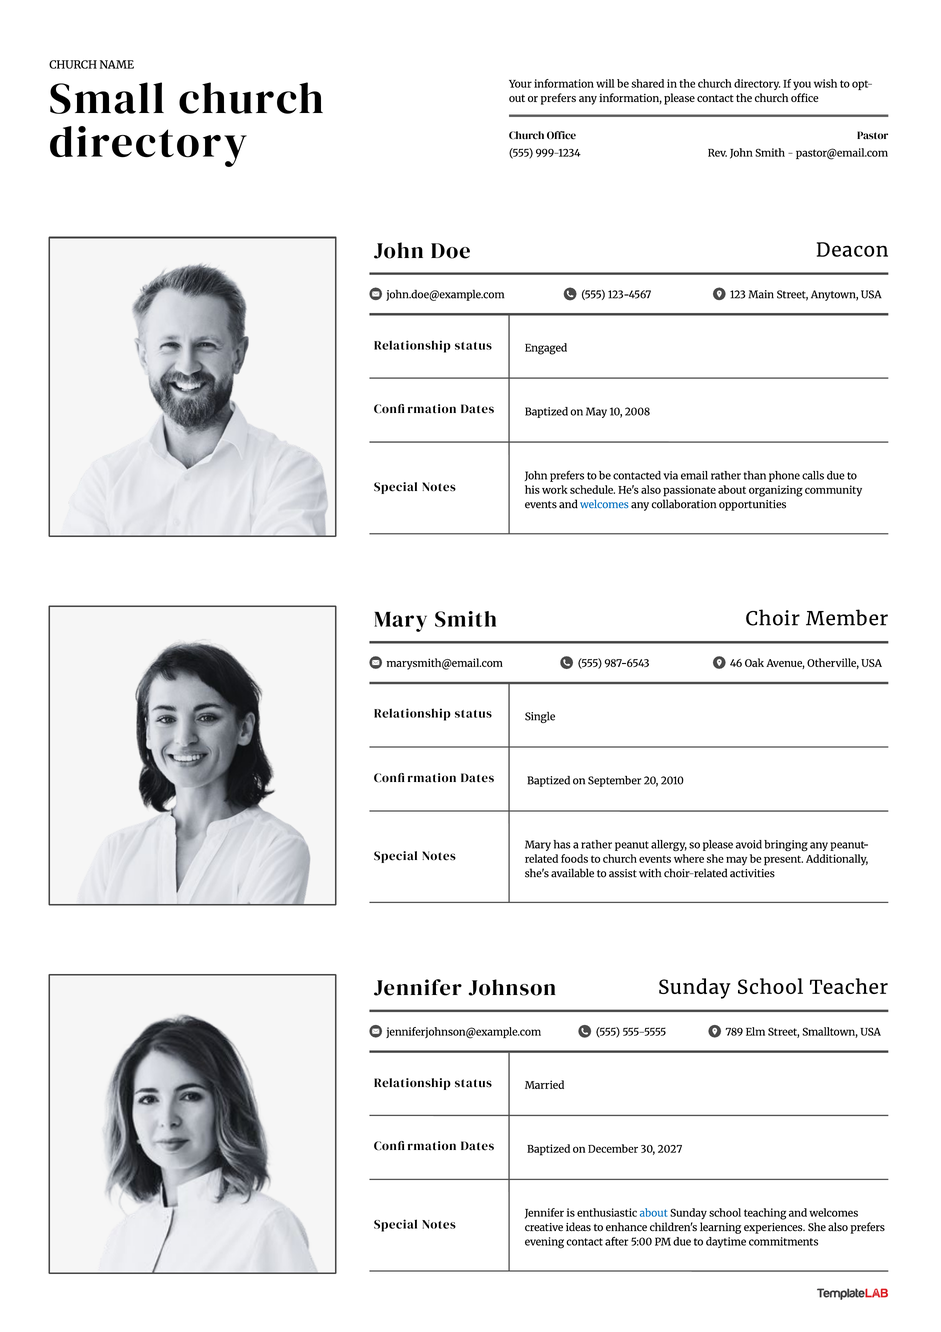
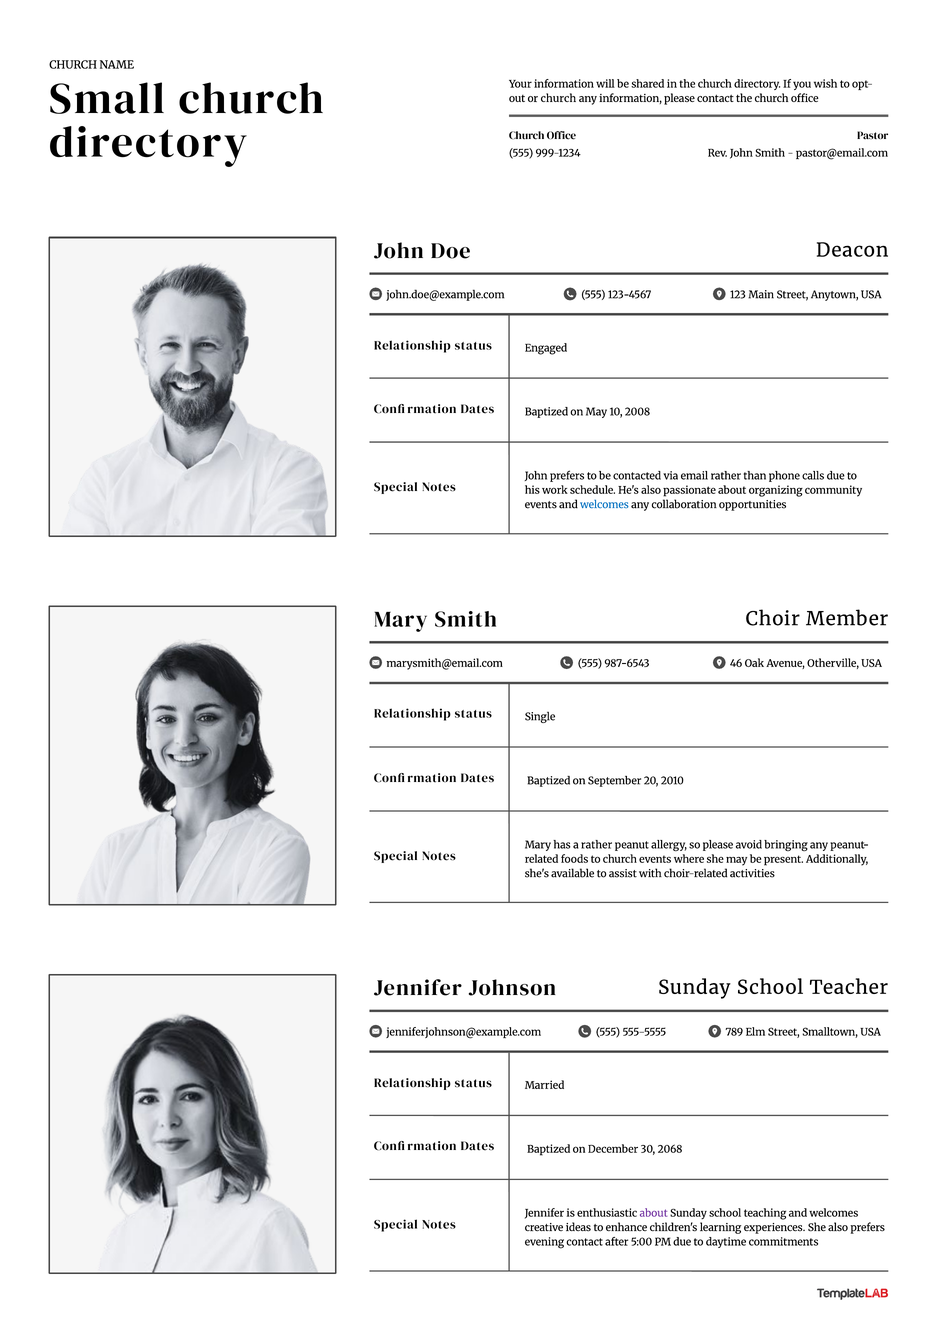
or prefers: prefers -> church
2027: 2027 -> 2068
about at (654, 1213) colour: blue -> purple
